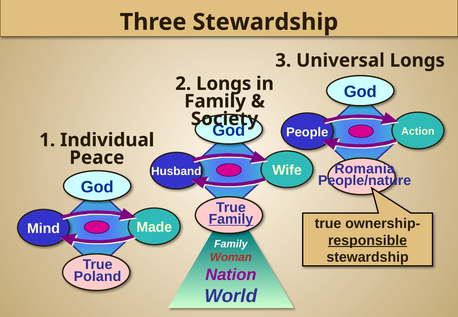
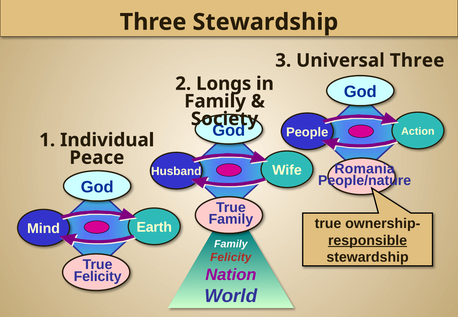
Universal Longs: Longs -> Three
Family at (231, 219) underline: present -> none
Made: Made -> Earth
Woman at (231, 257): Woman -> Felicity
Poland at (98, 276): Poland -> Felicity
